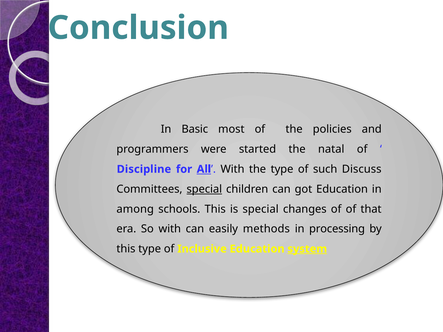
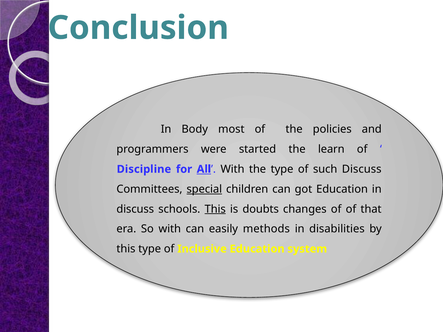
Basic: Basic -> Body
natal: natal -> learn
among at (135, 209): among -> discuss
This at (215, 209) underline: none -> present
is special: special -> doubts
processing: processing -> disabilities
system underline: present -> none
